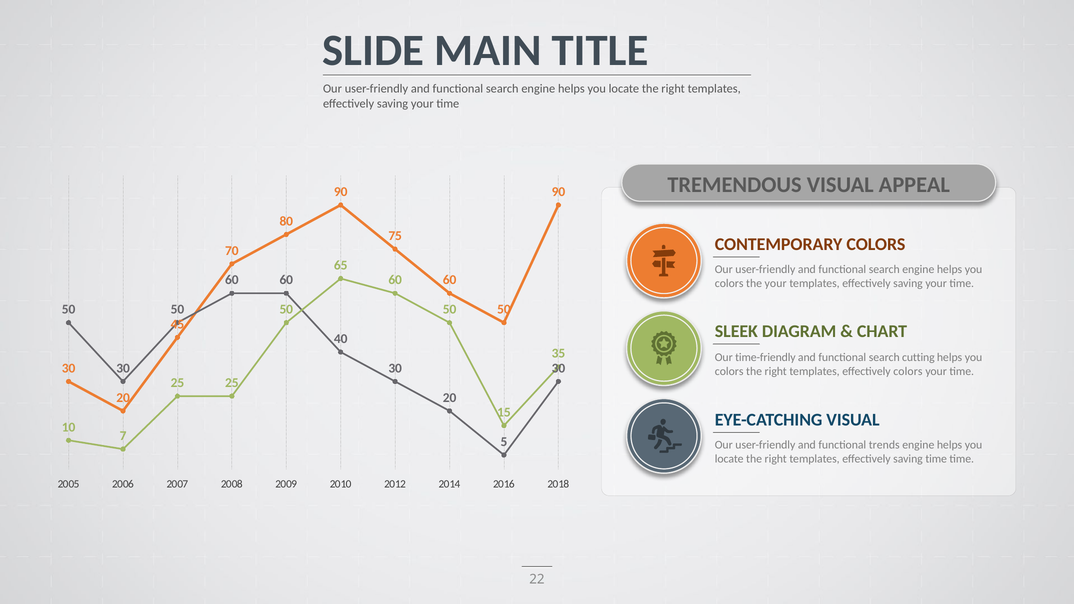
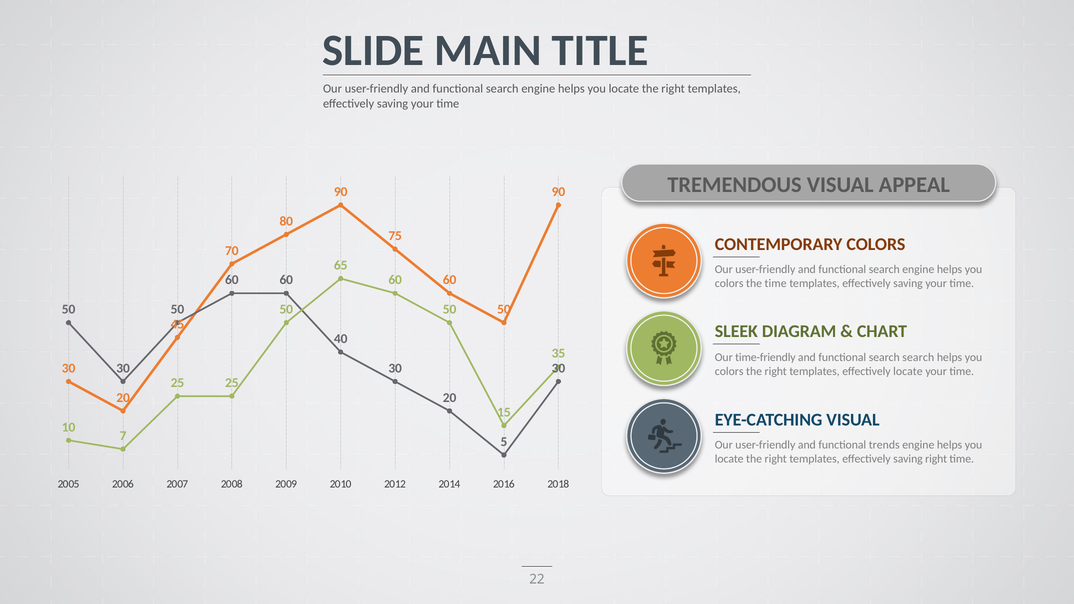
the your: your -> time
search cutting: cutting -> search
effectively colors: colors -> locate
saving time: time -> right
